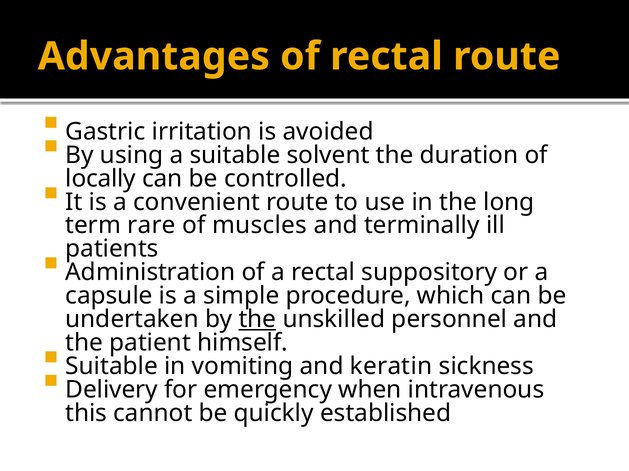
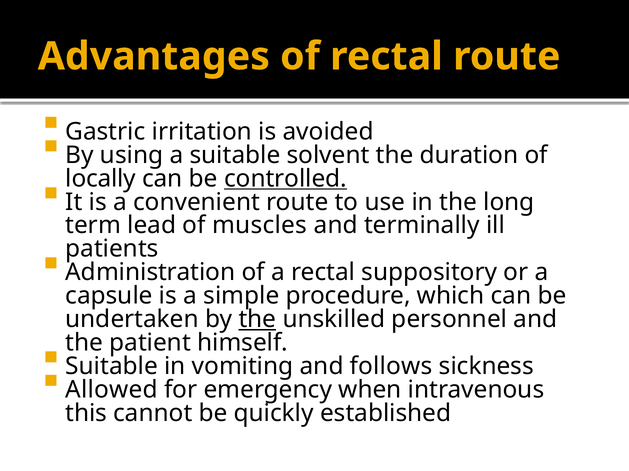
controlled underline: none -> present
rare: rare -> lead
keratin: keratin -> follows
Delivery: Delivery -> Allowed
